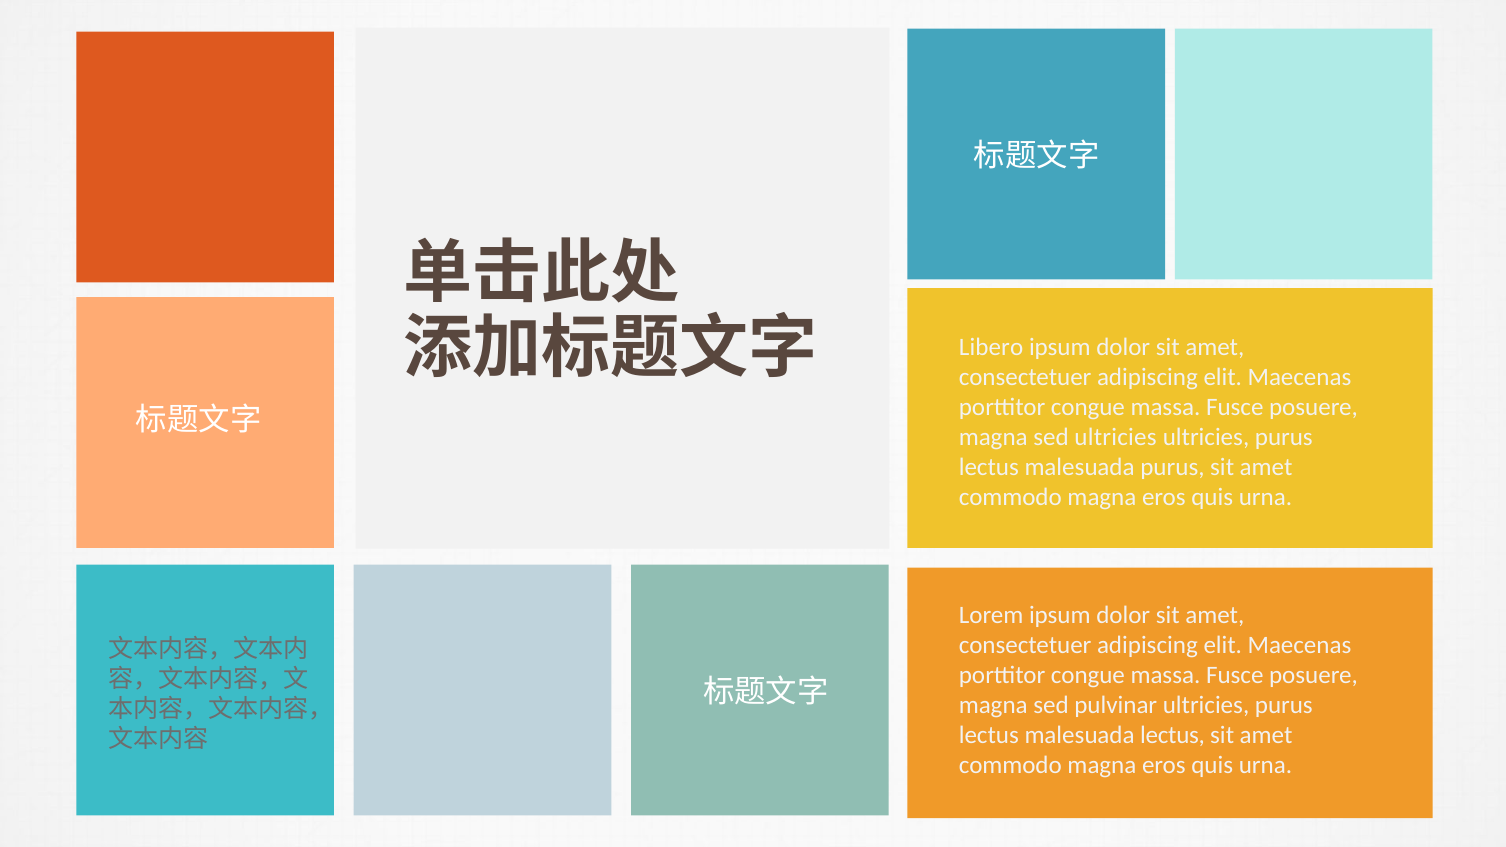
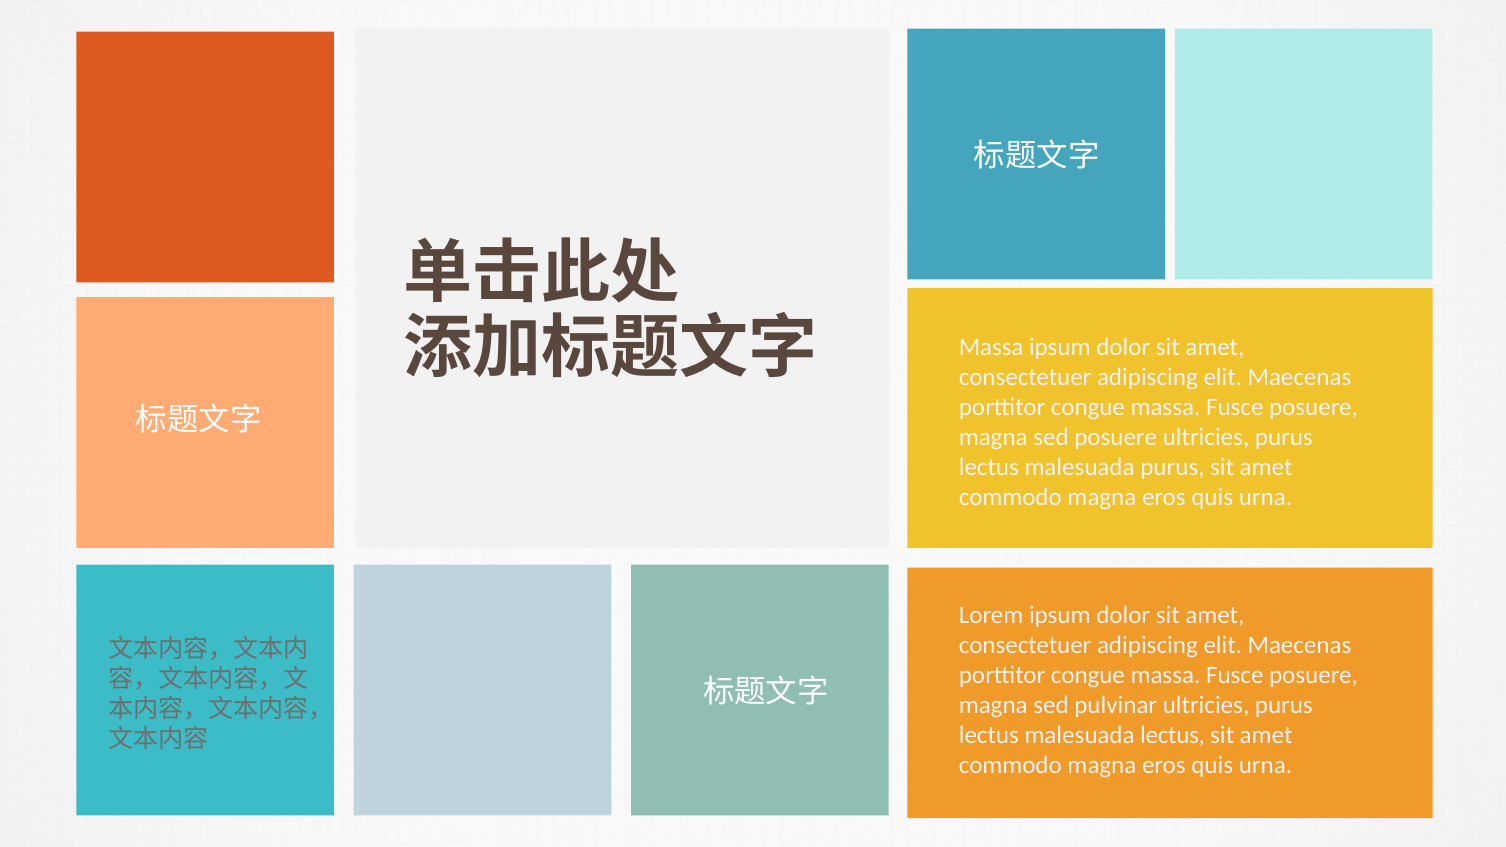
Libero at (991, 347): Libero -> Massa
sed ultricies: ultricies -> posuere
